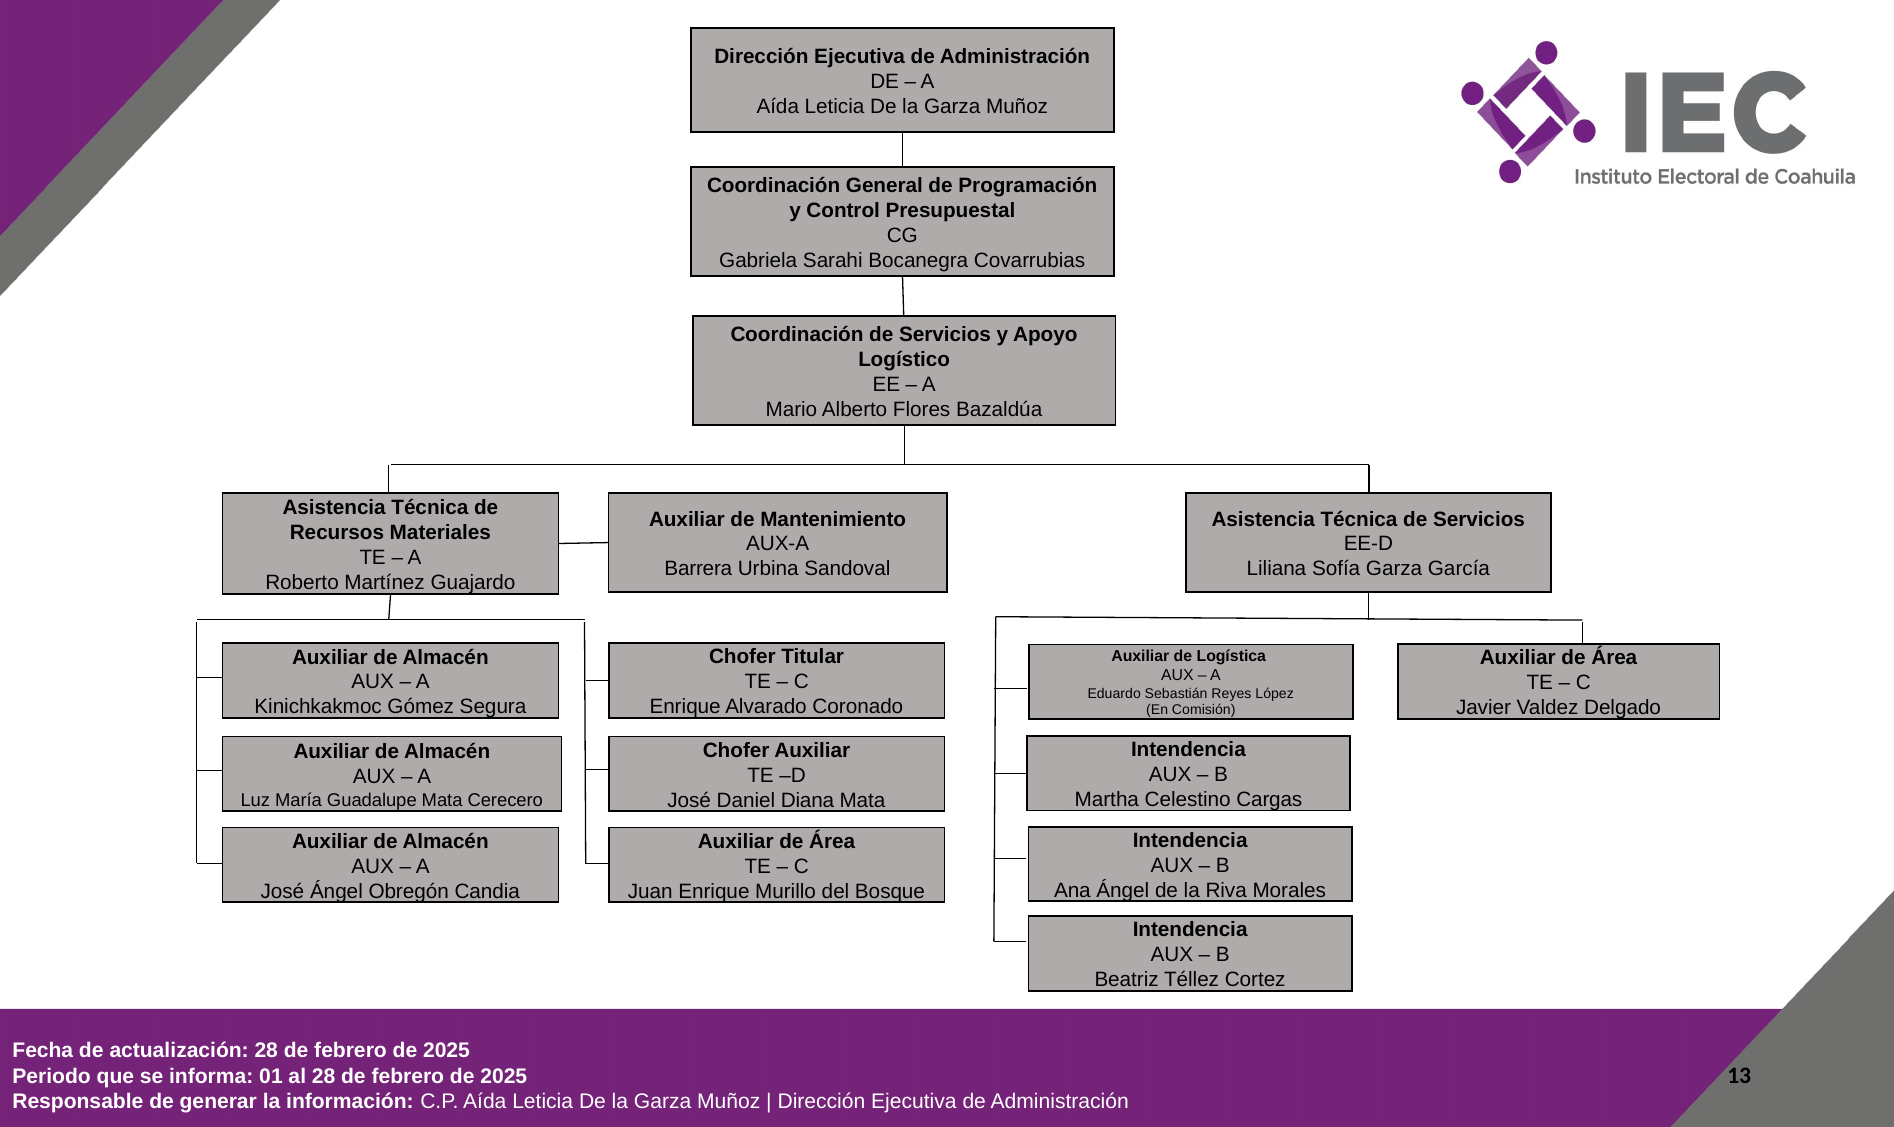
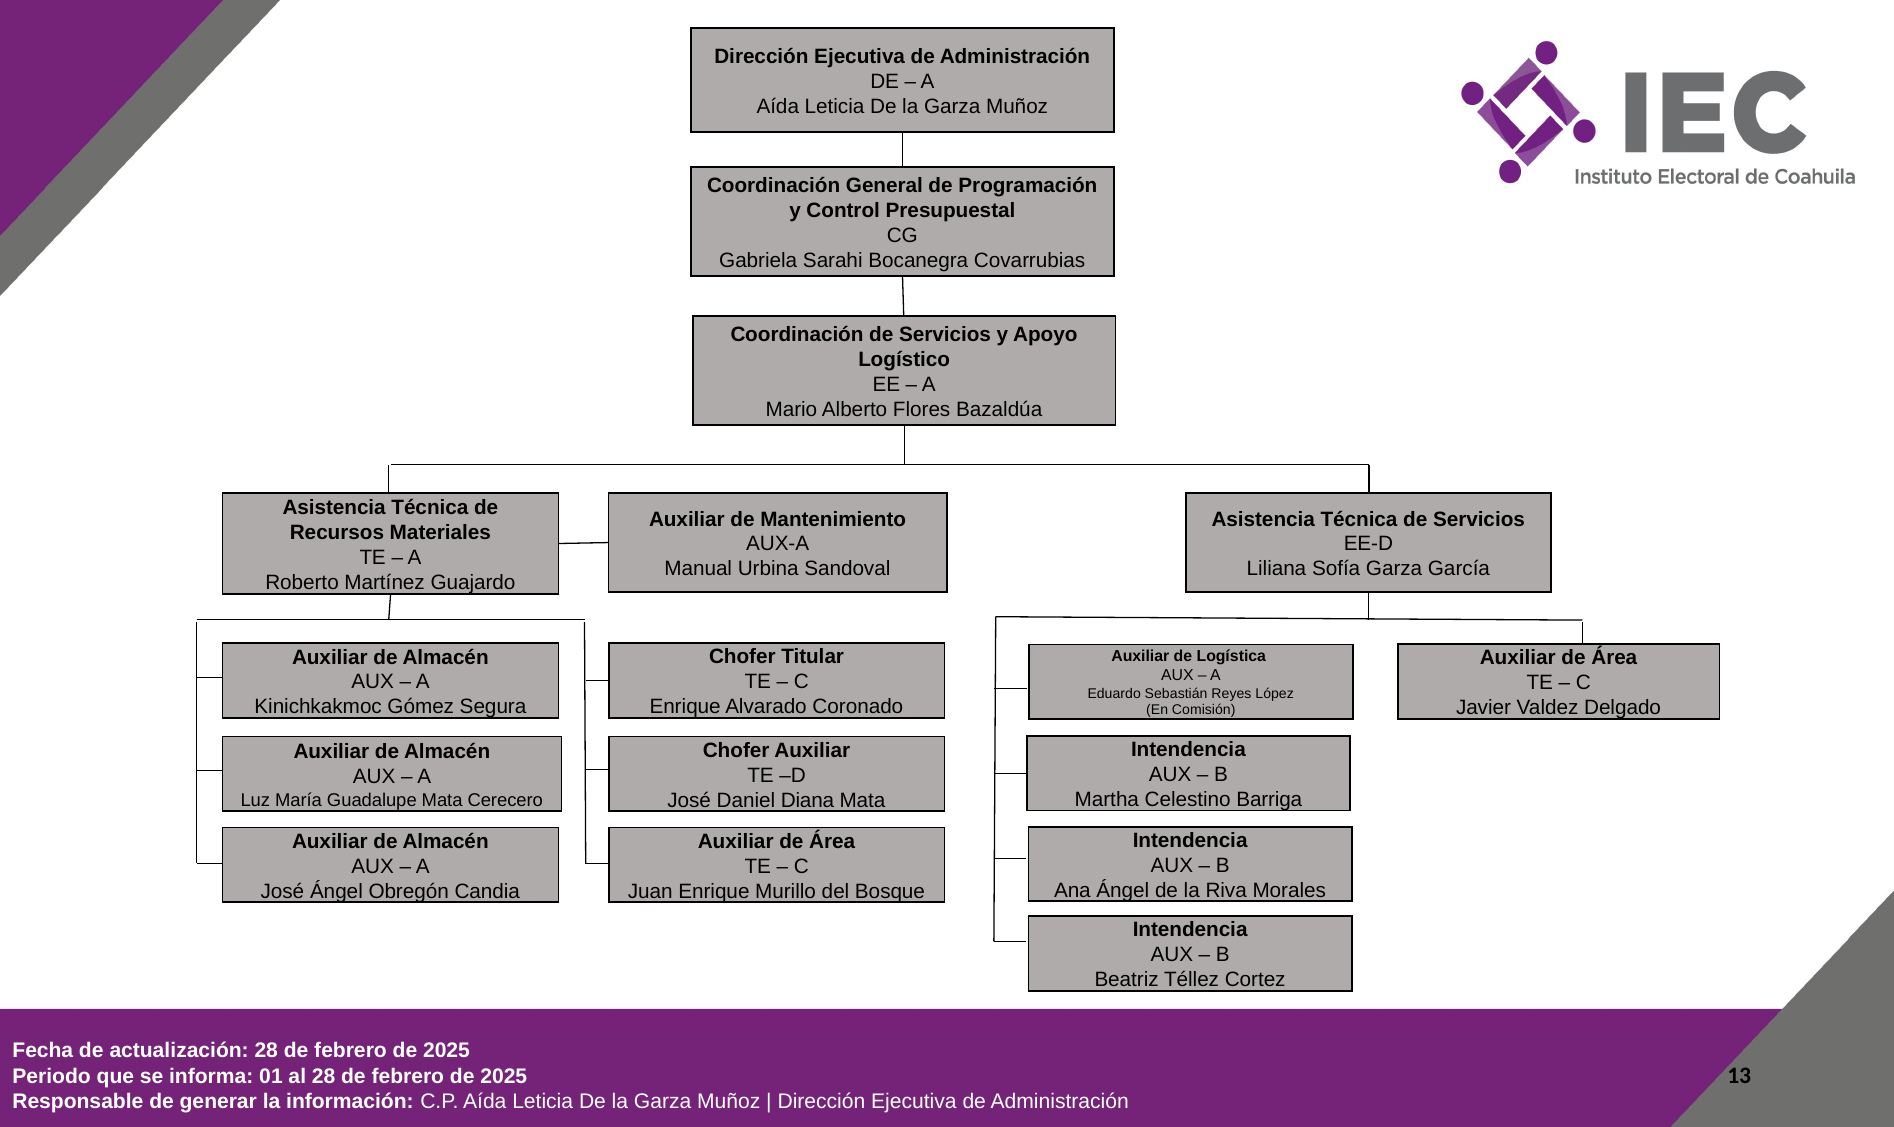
Barrera: Barrera -> Manual
Cargas: Cargas -> Barriga
